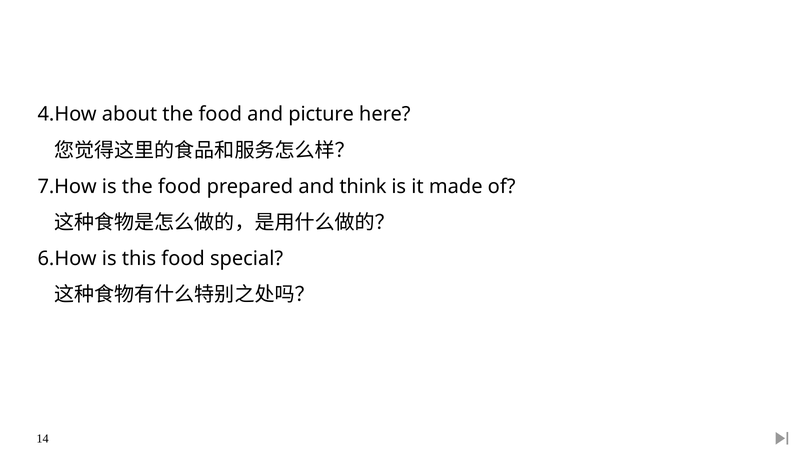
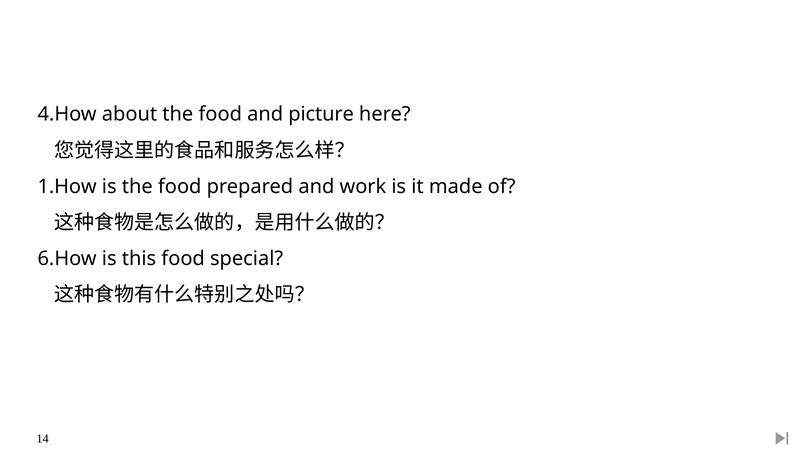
7.How: 7.How -> 1.How
think: think -> work
